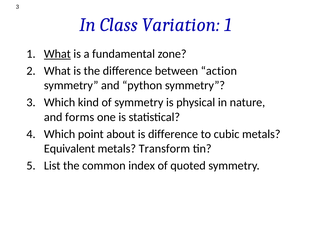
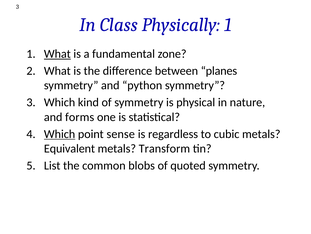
Variation: Variation -> Physically
action: action -> planes
Which at (60, 134) underline: none -> present
about: about -> sense
is difference: difference -> regardless
index: index -> blobs
